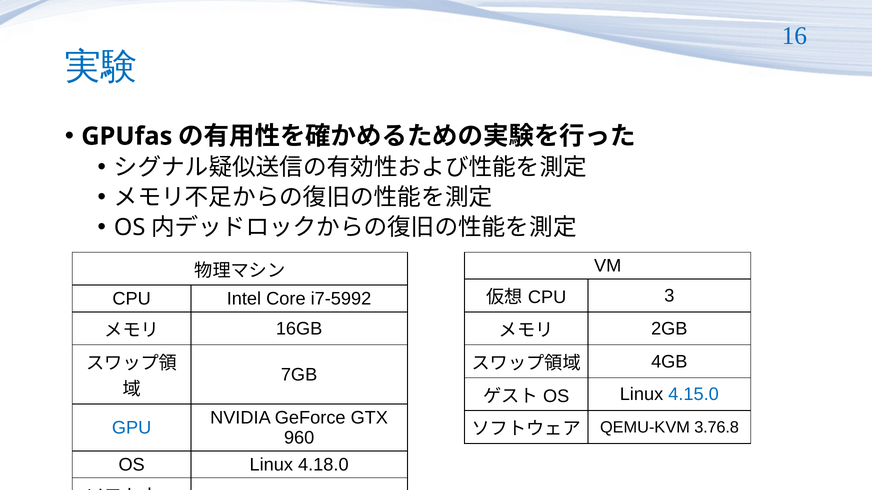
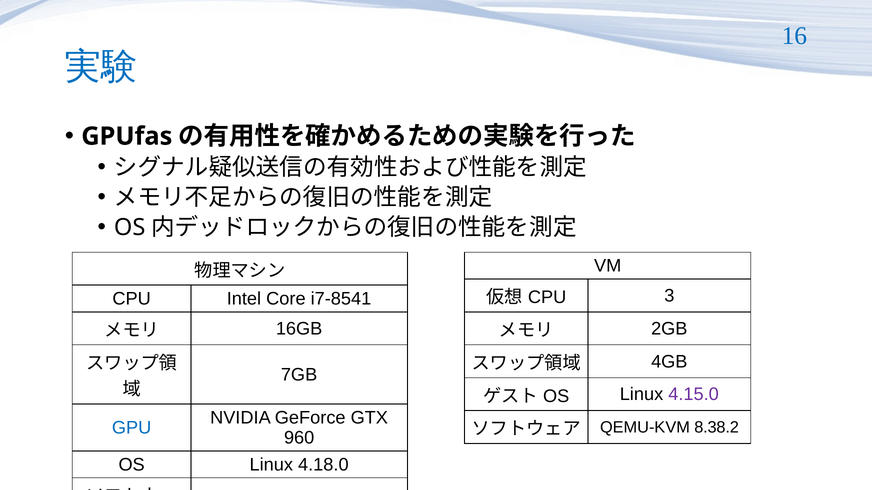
i7-5992: i7-5992 -> i7-8541
4.15.0 colour: blue -> purple
3.76.8: 3.76.8 -> 8.38.2
